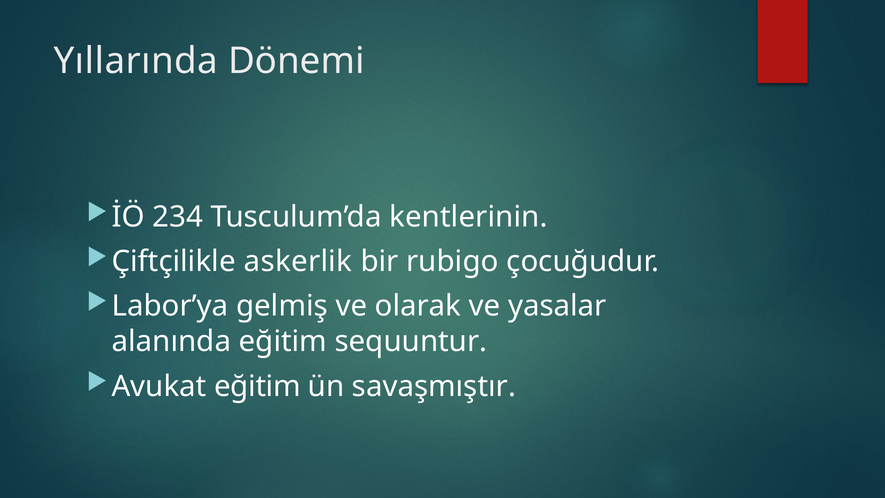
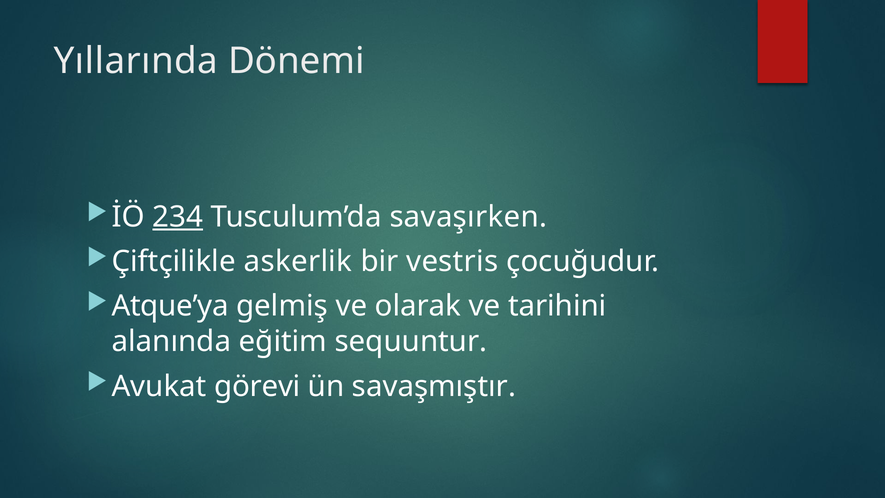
234 underline: none -> present
kentlerinin: kentlerinin -> savaşırken
rubigo: rubigo -> vestris
Labor’ya: Labor’ya -> Atque’ya
yasalar: yasalar -> tarihini
Avukat eğitim: eğitim -> görevi
